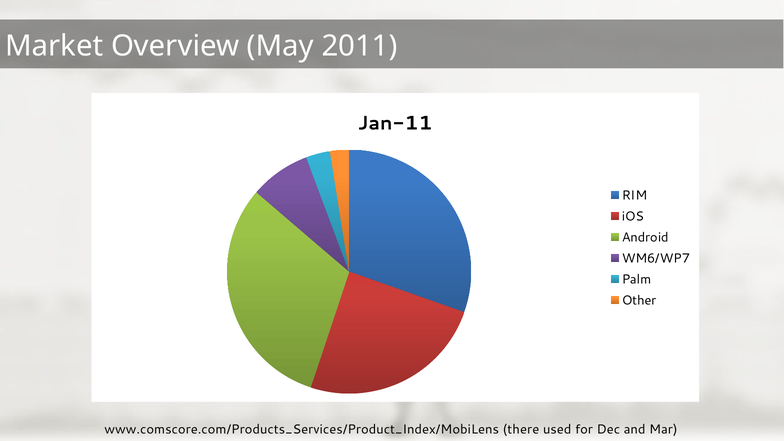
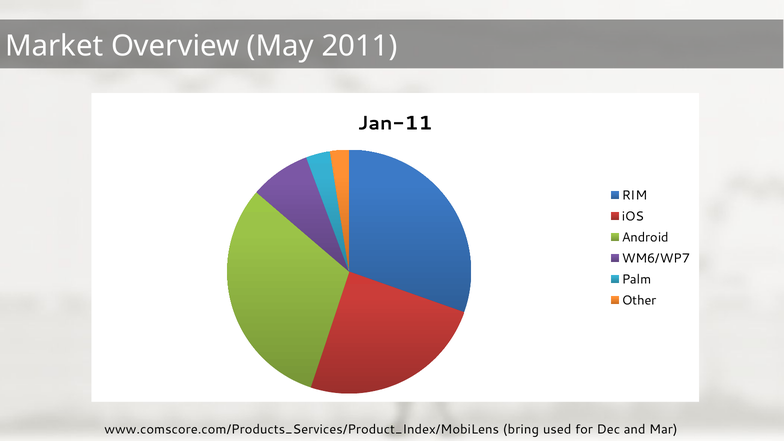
there: there -> bring
